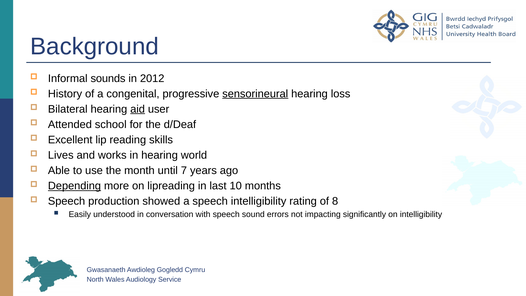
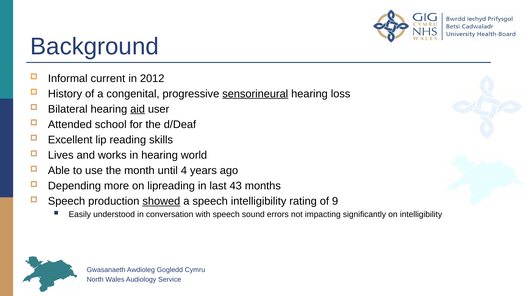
sounds: sounds -> current
7: 7 -> 4
Depending underline: present -> none
10: 10 -> 43
showed underline: none -> present
8: 8 -> 9
